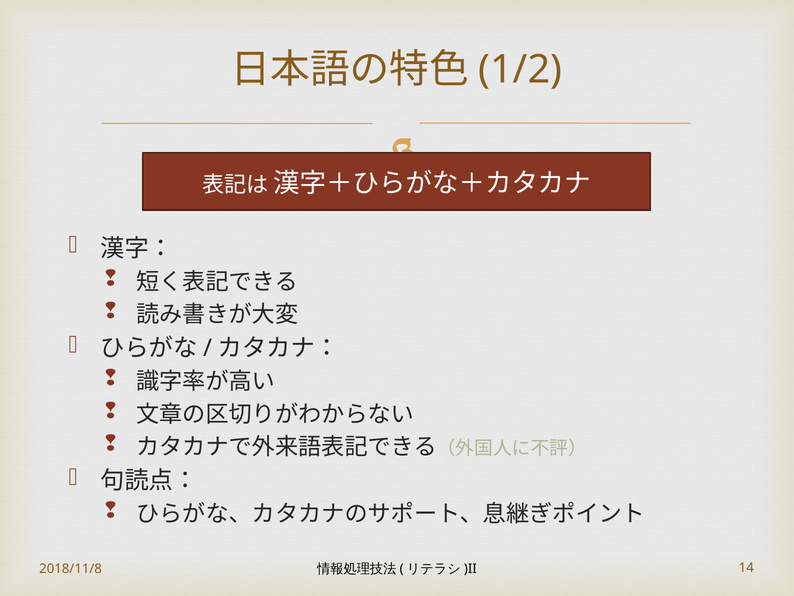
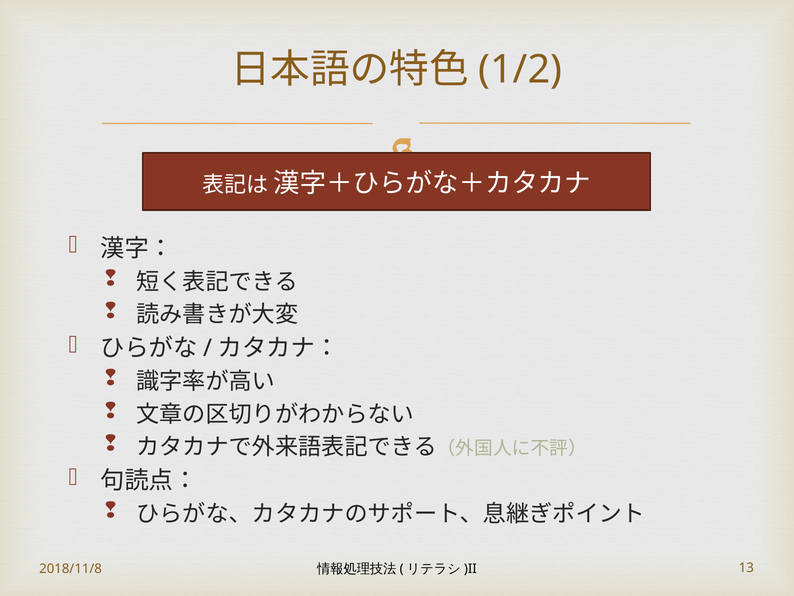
14: 14 -> 13
